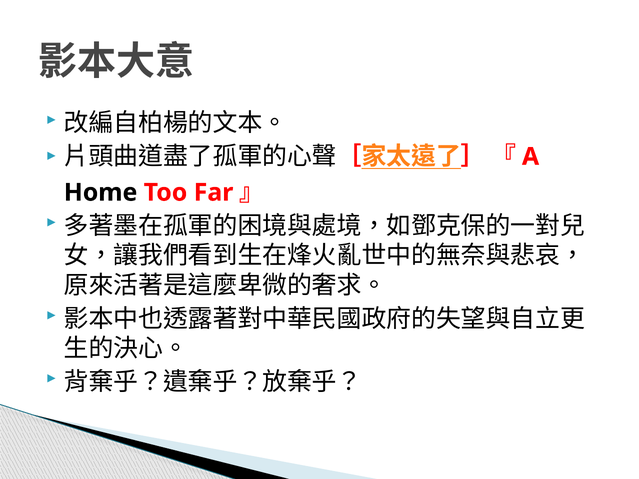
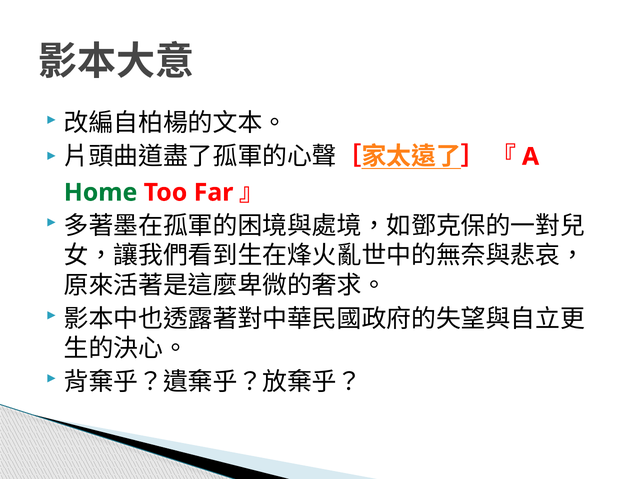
Home colour: black -> green
